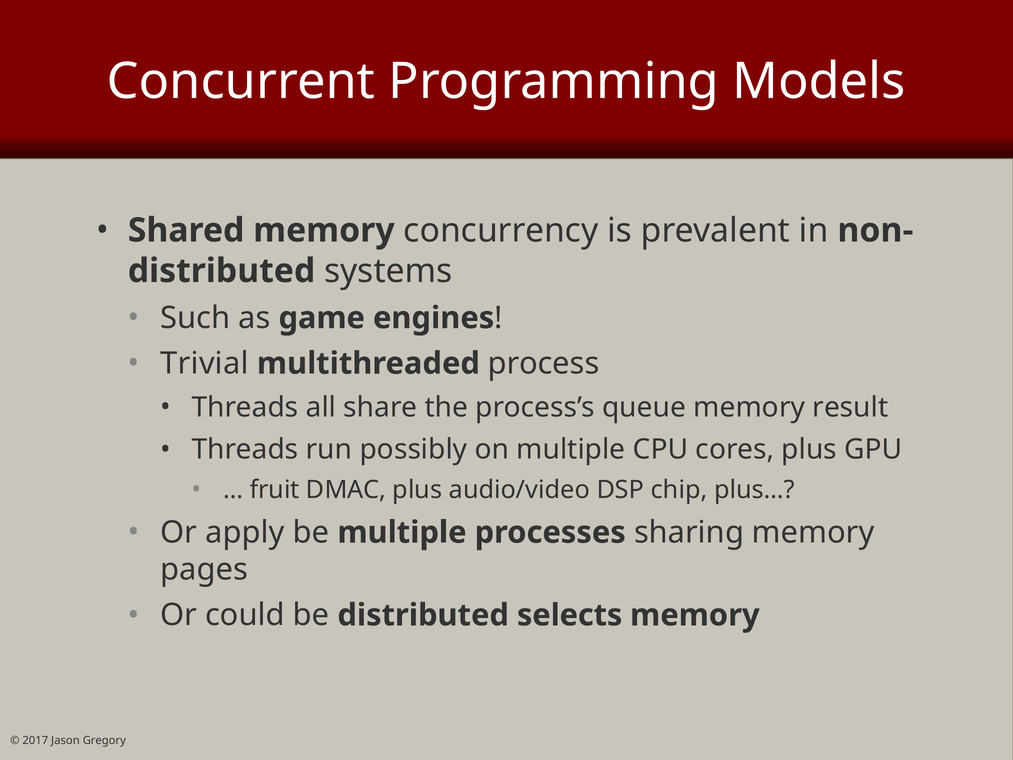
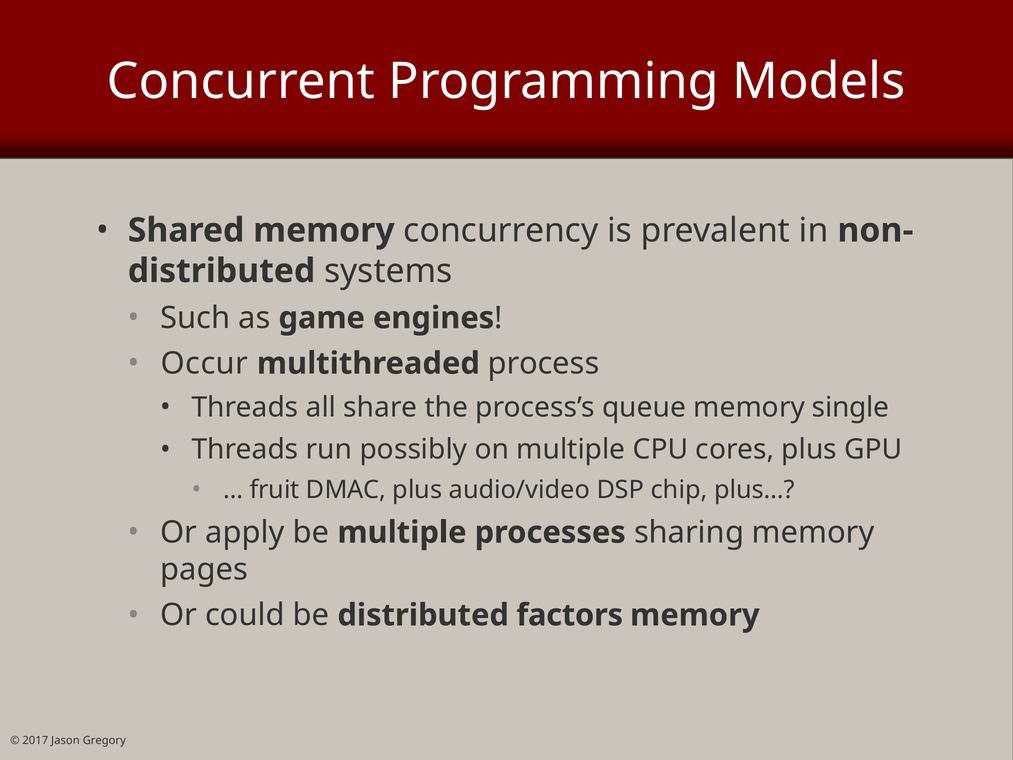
Trivial: Trivial -> Occur
result: result -> single
selects: selects -> factors
